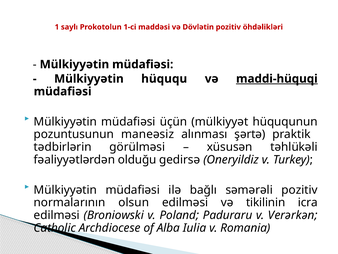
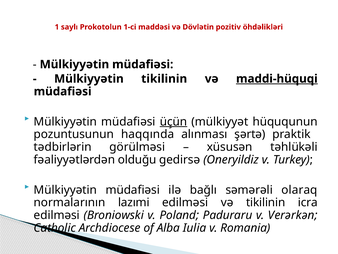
Mülkiyyətin hüququ: hüququ -> tikilinin
üçün underline: none -> present
maneəsiz: maneəsiz -> haqqında
səmərəli pozitiv: pozitiv -> olaraq
olsun: olsun -> lazımi
